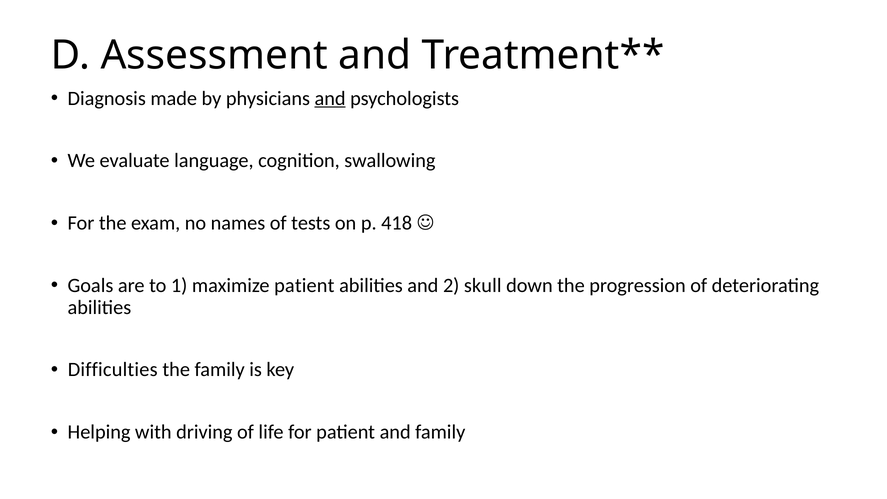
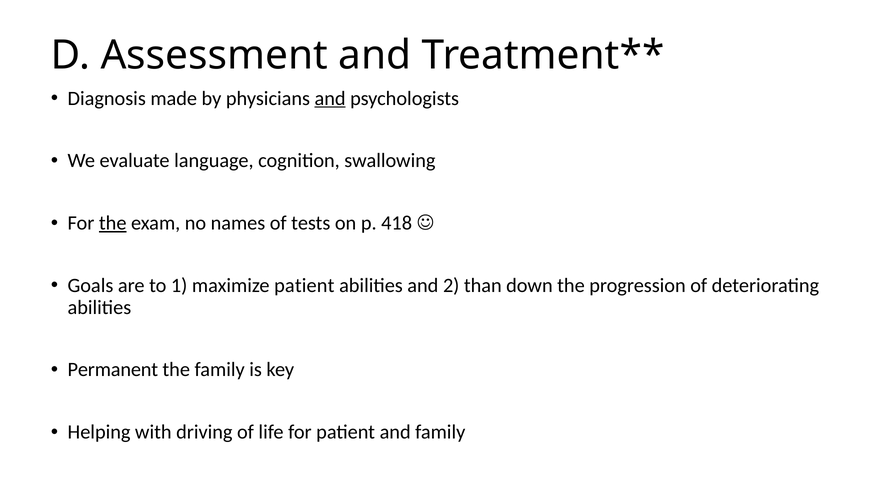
the at (113, 223) underline: none -> present
skull: skull -> than
Difficulties: Difficulties -> Permanent
